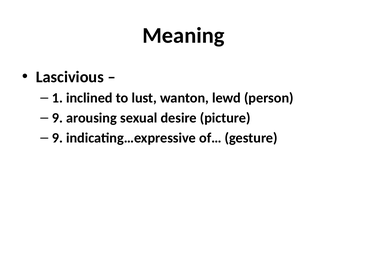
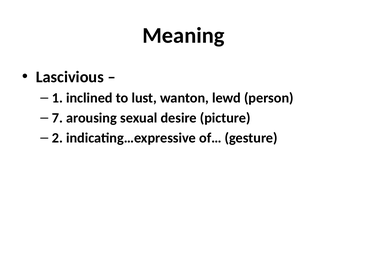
9 at (57, 118): 9 -> 7
9 at (57, 138): 9 -> 2
